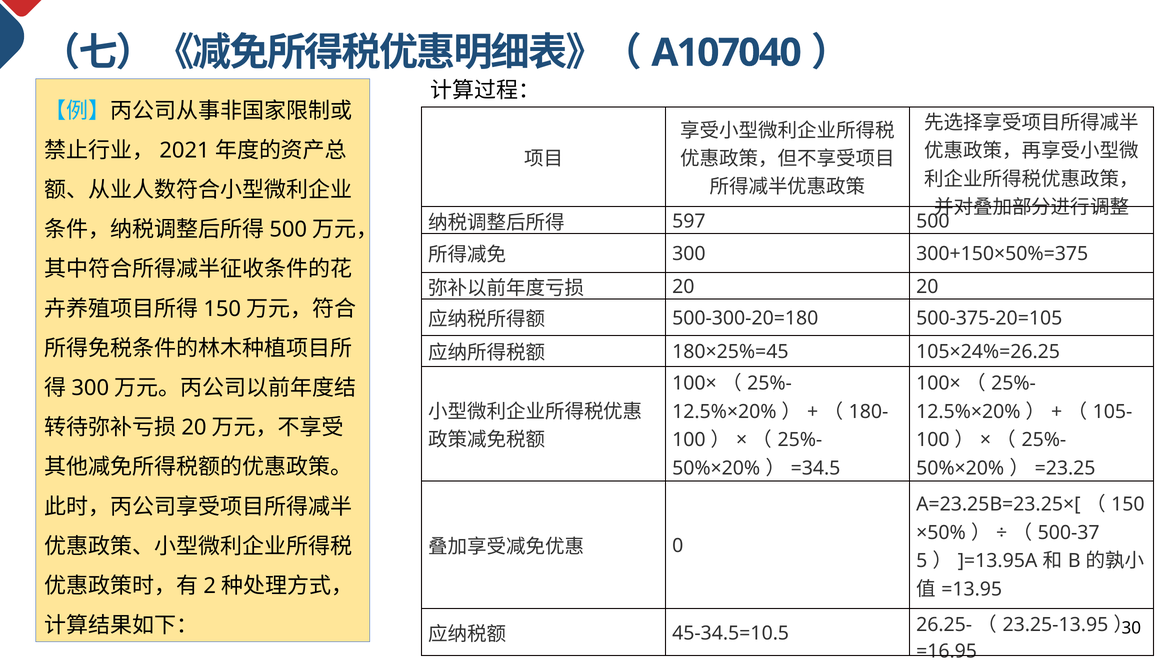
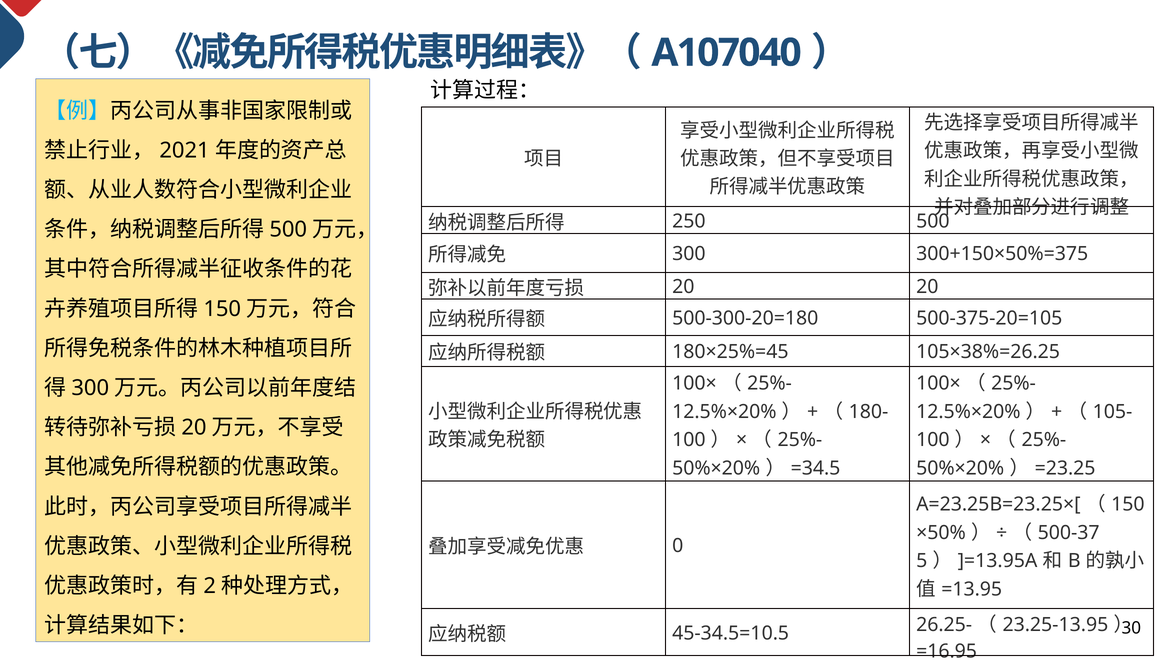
597: 597 -> 250
105×24%=26.25: 105×24%=26.25 -> 105×38%=26.25
